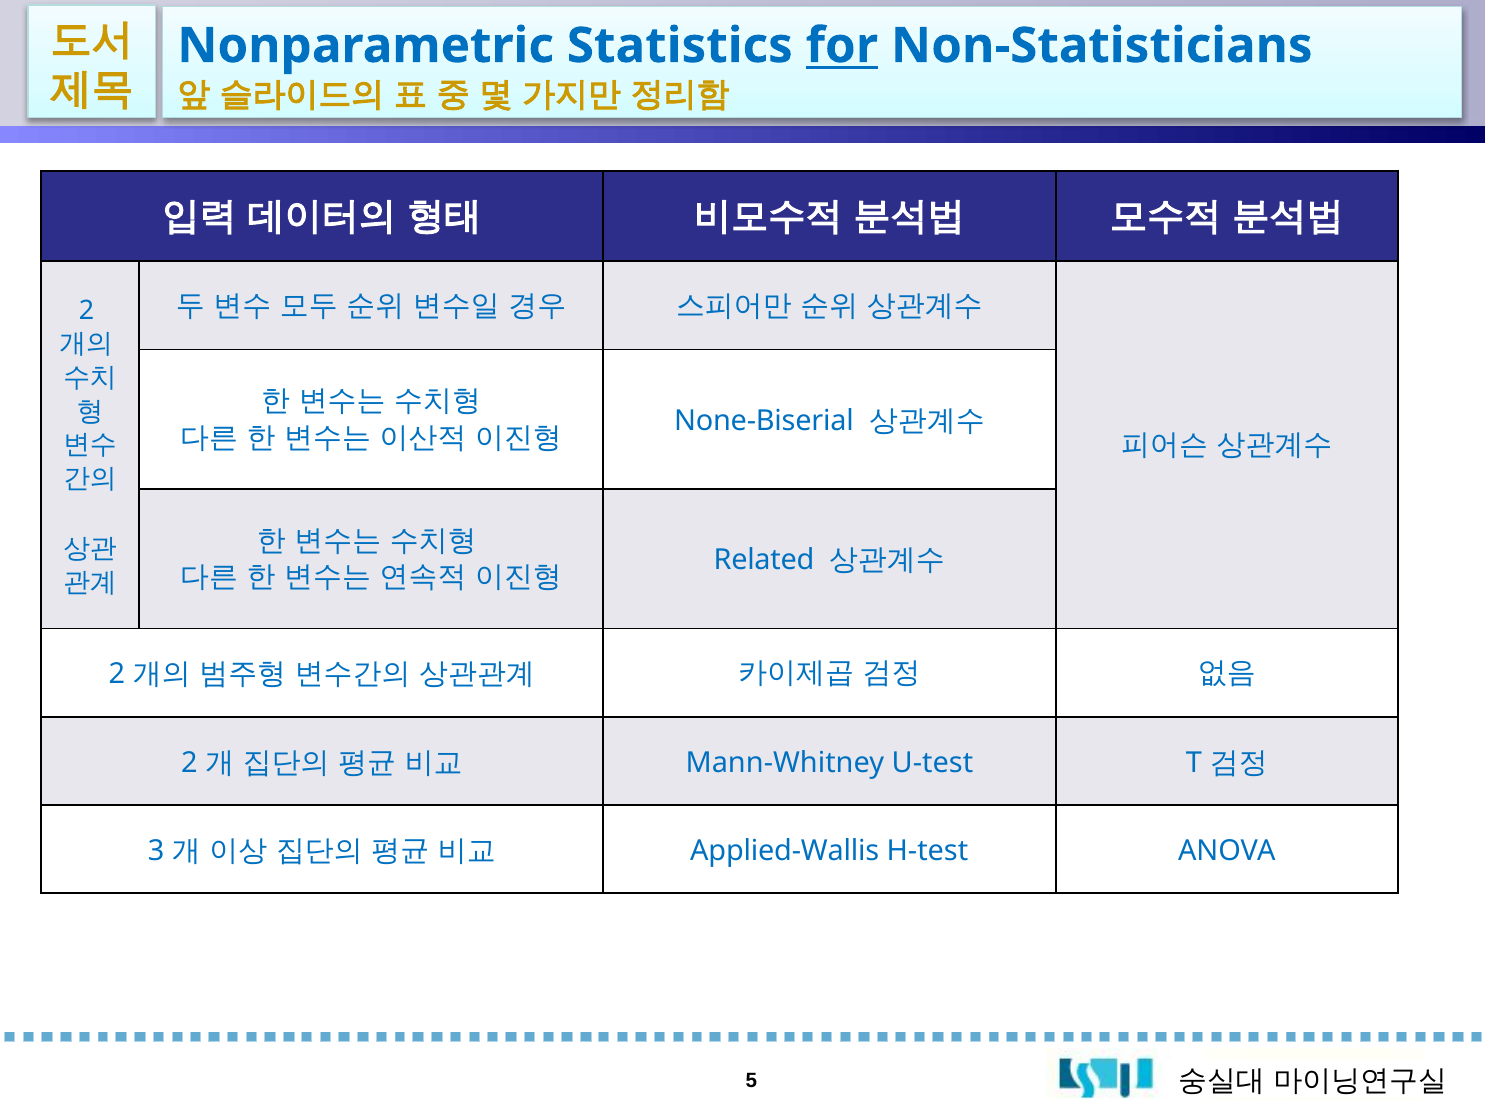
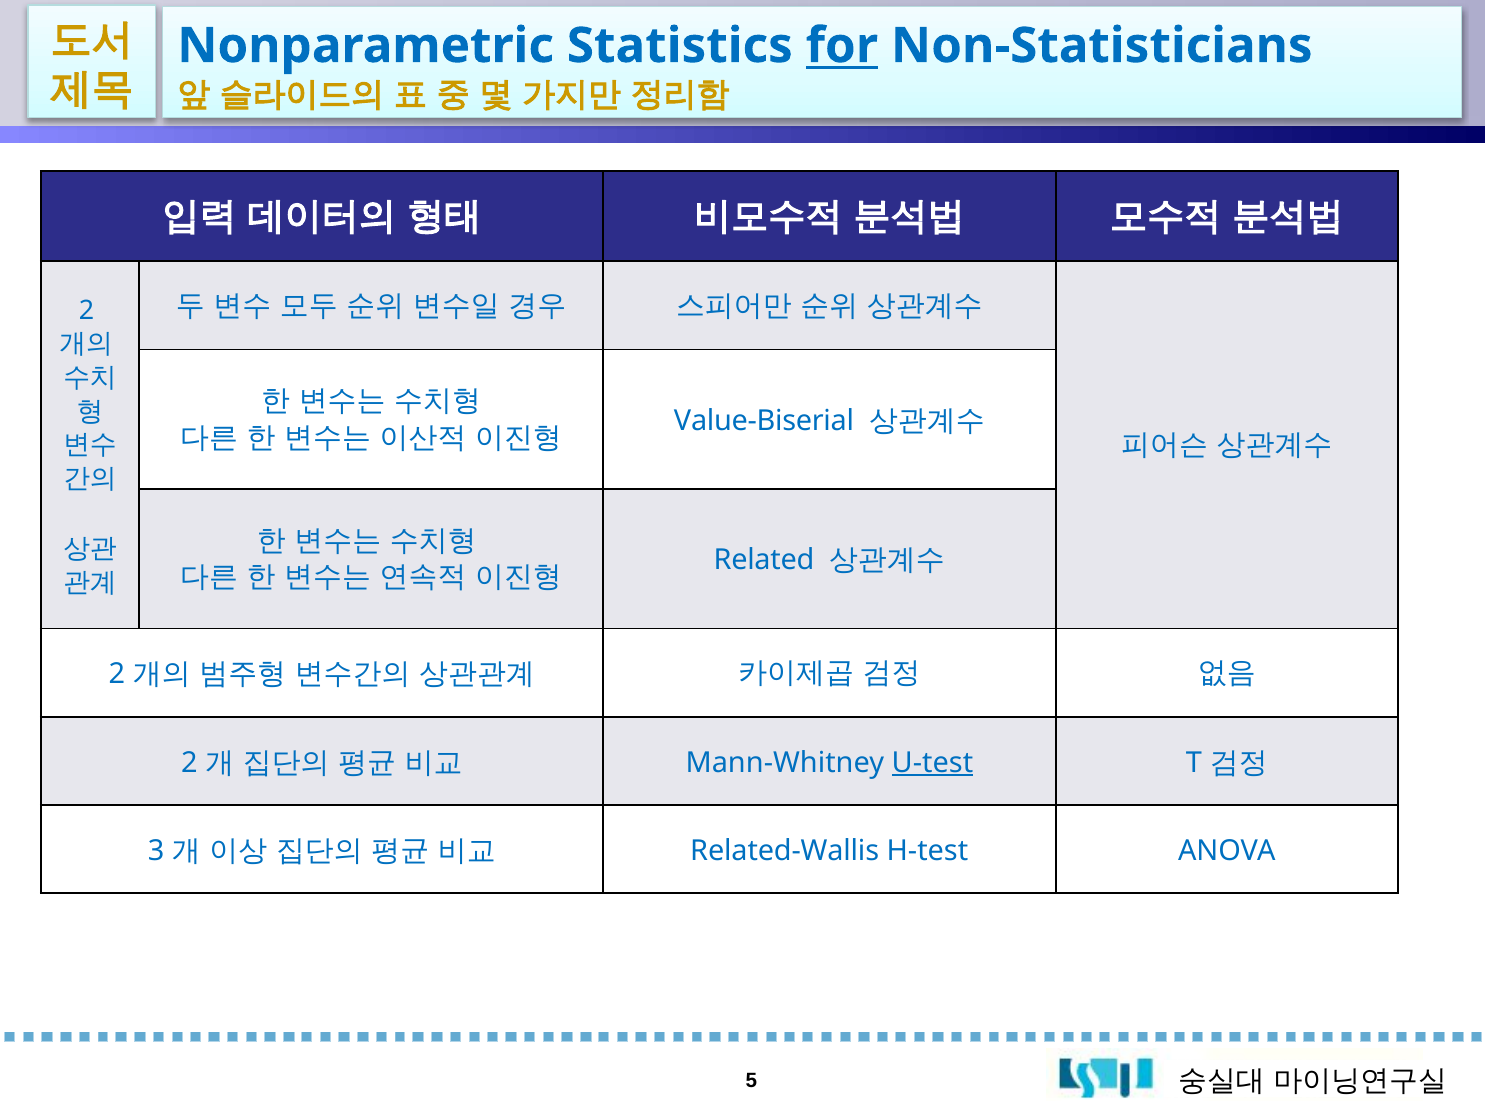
None-Biserial: None-Biserial -> Value-Biserial
U-test underline: none -> present
Applied-Wallis: Applied-Wallis -> Related-Wallis
